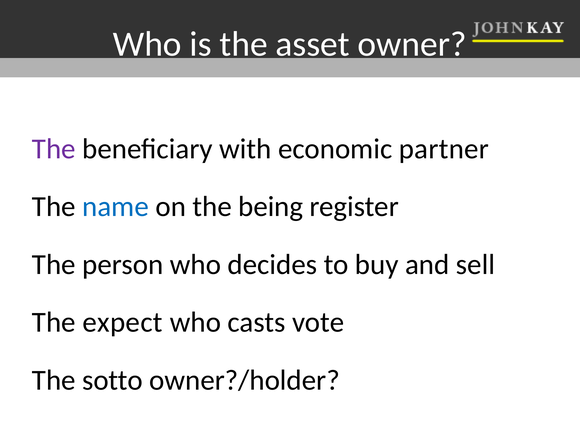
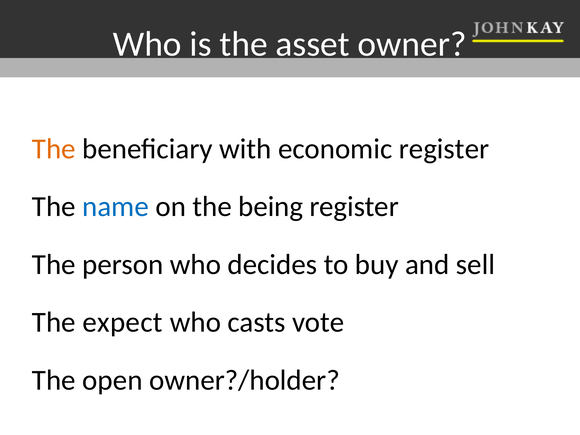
The at (54, 149) colour: purple -> orange
economic partner: partner -> register
sotto: sotto -> open
